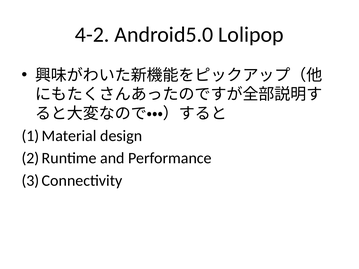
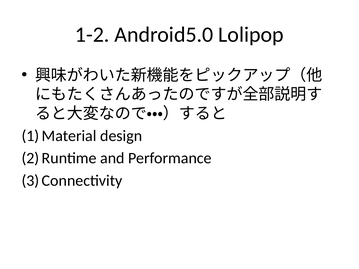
4-2: 4-2 -> 1-2
